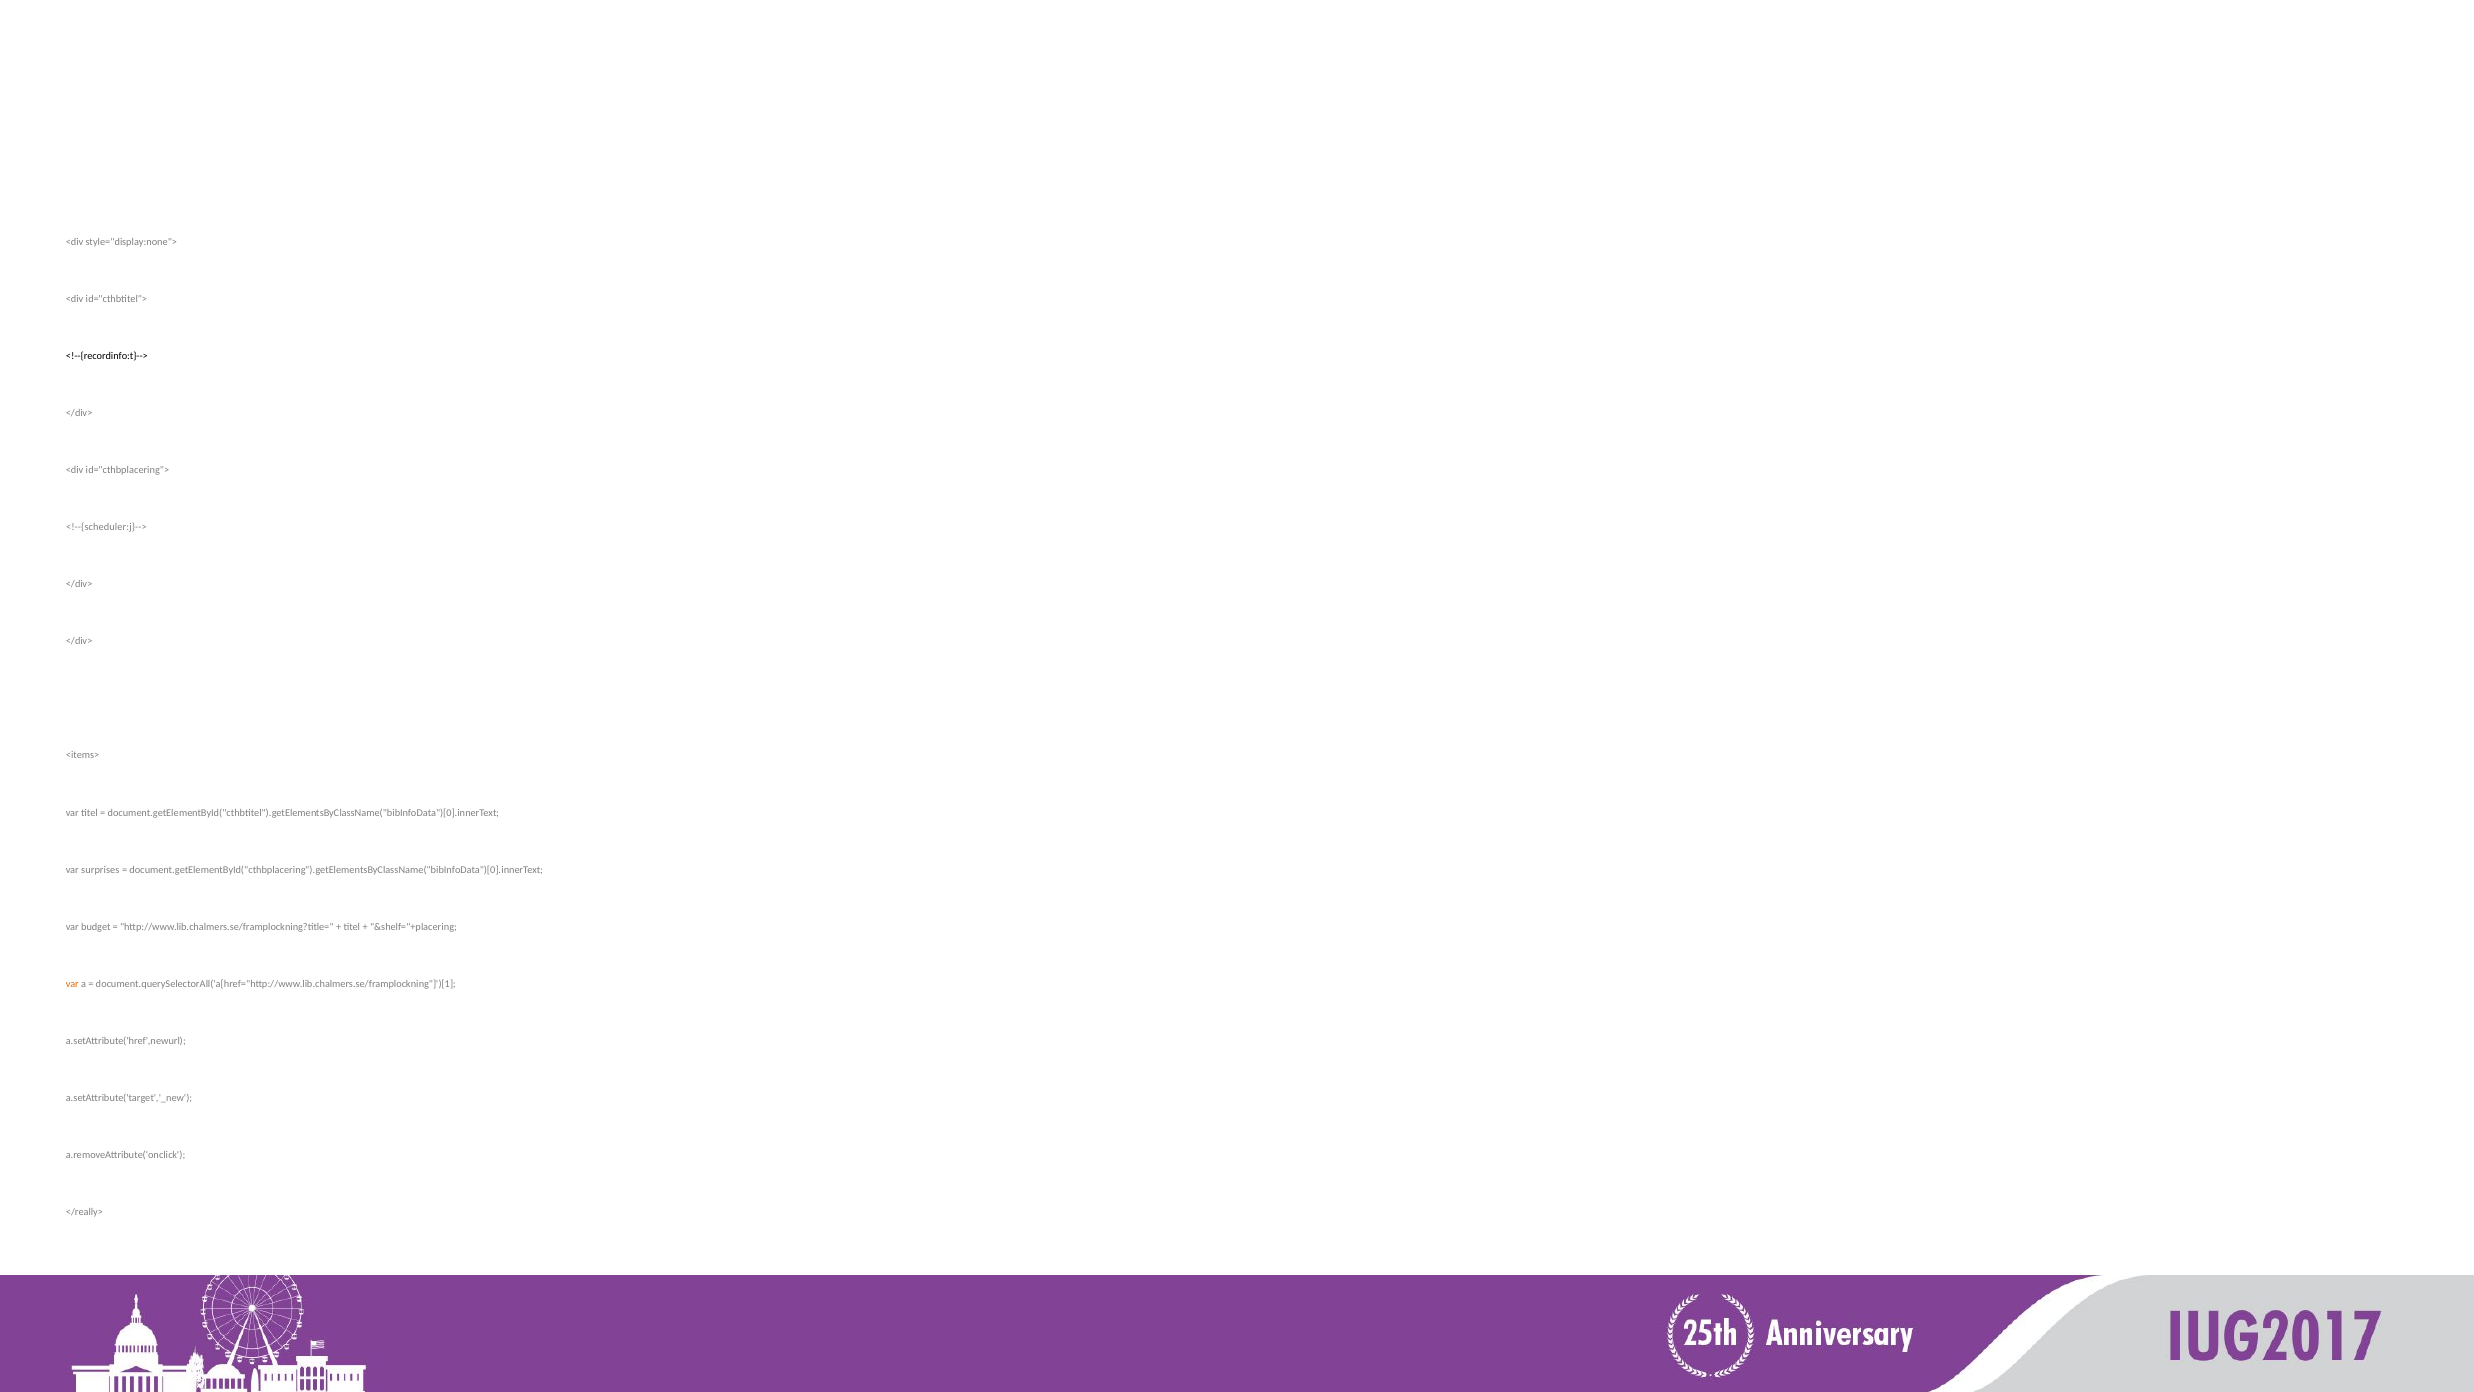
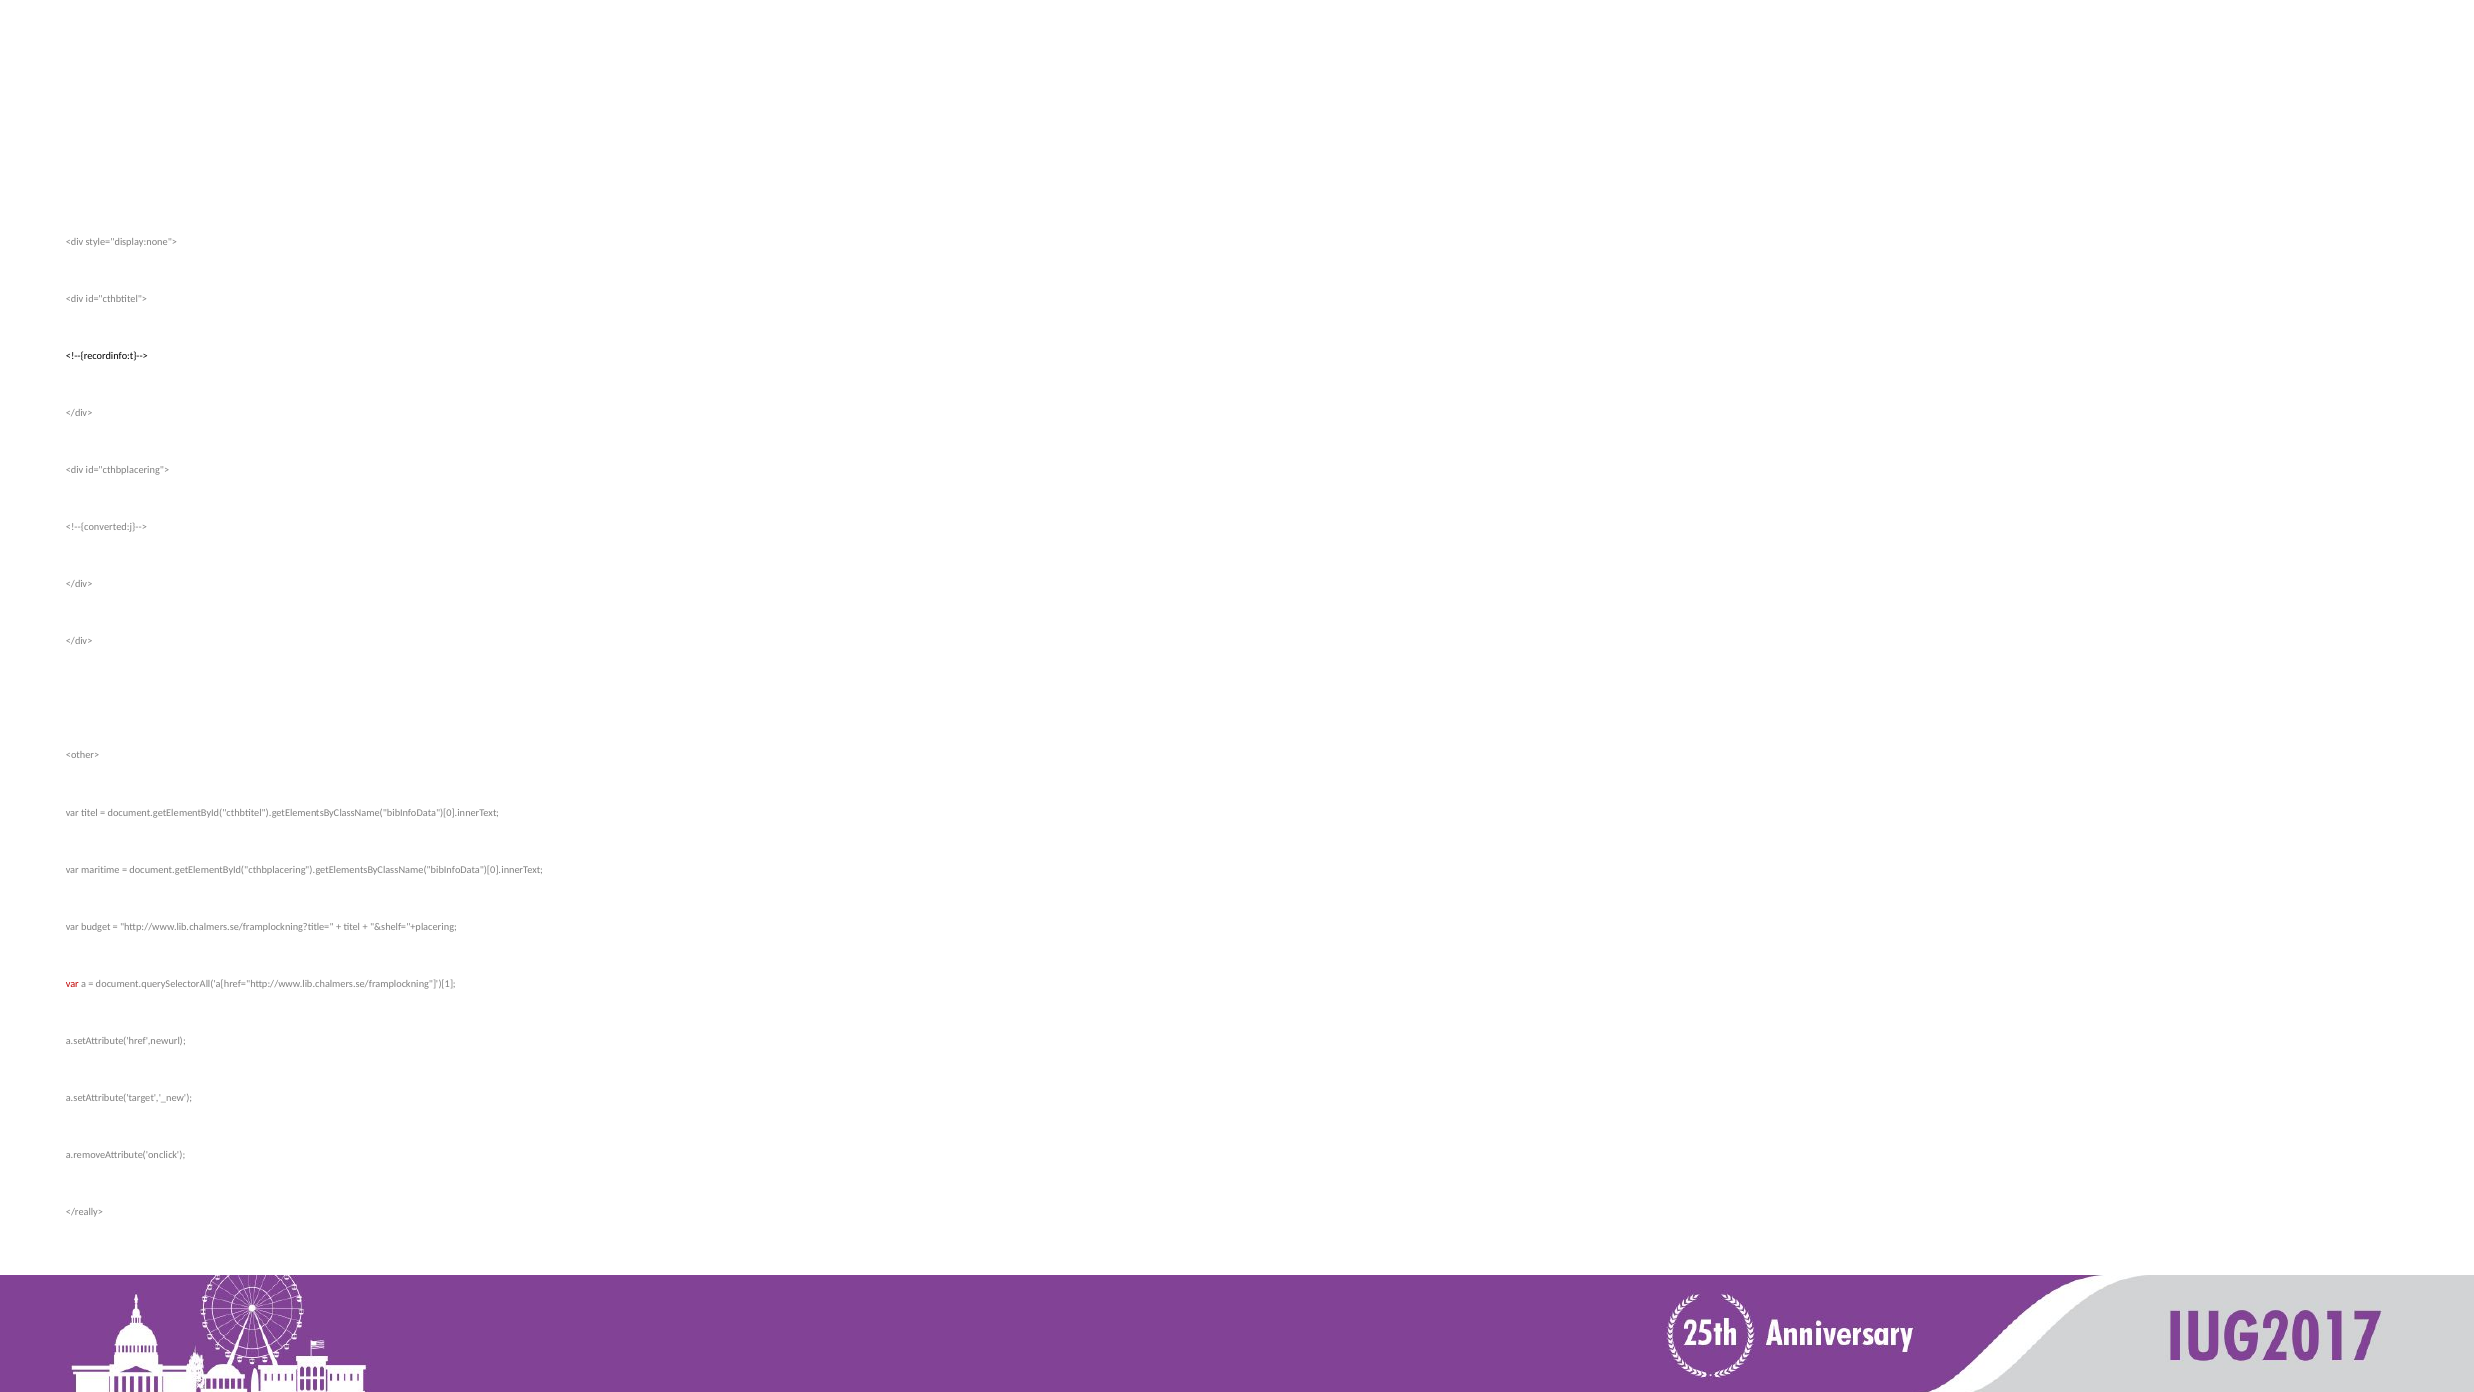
<!--{scheduler:j}-->: <!--{scheduler:j}--> -> <!--{converted:j}-->
<items>: <items> -> <other>
surprises: surprises -> maritime
var at (72, 984) colour: orange -> red
